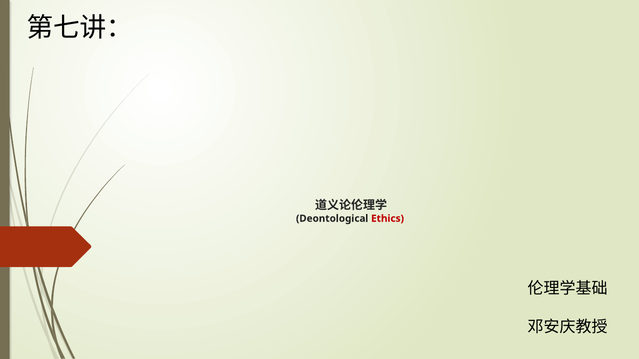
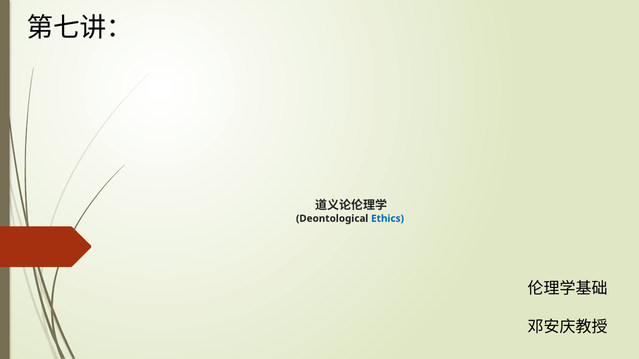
Ethics colour: red -> blue
